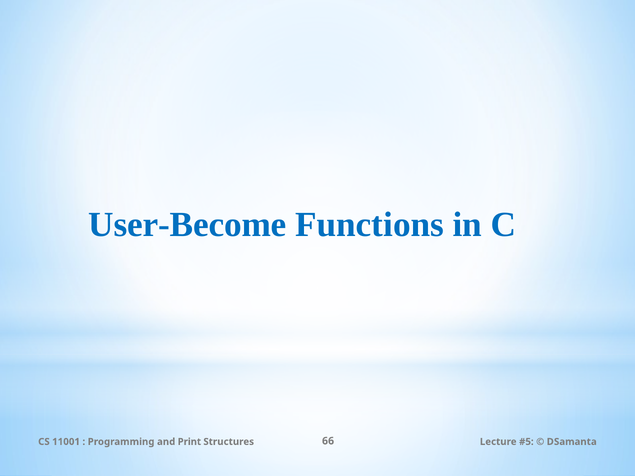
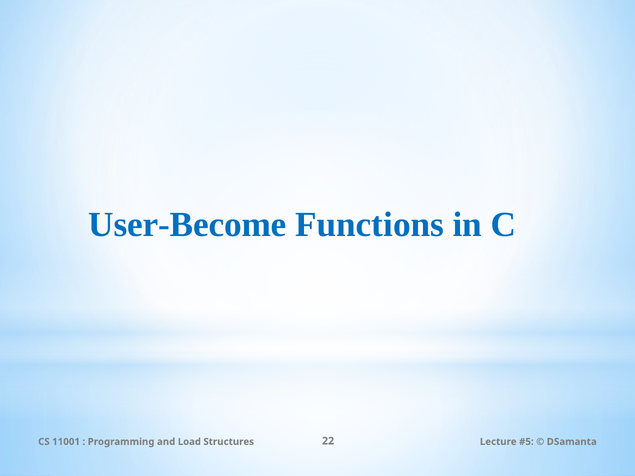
Print: Print -> Load
66: 66 -> 22
